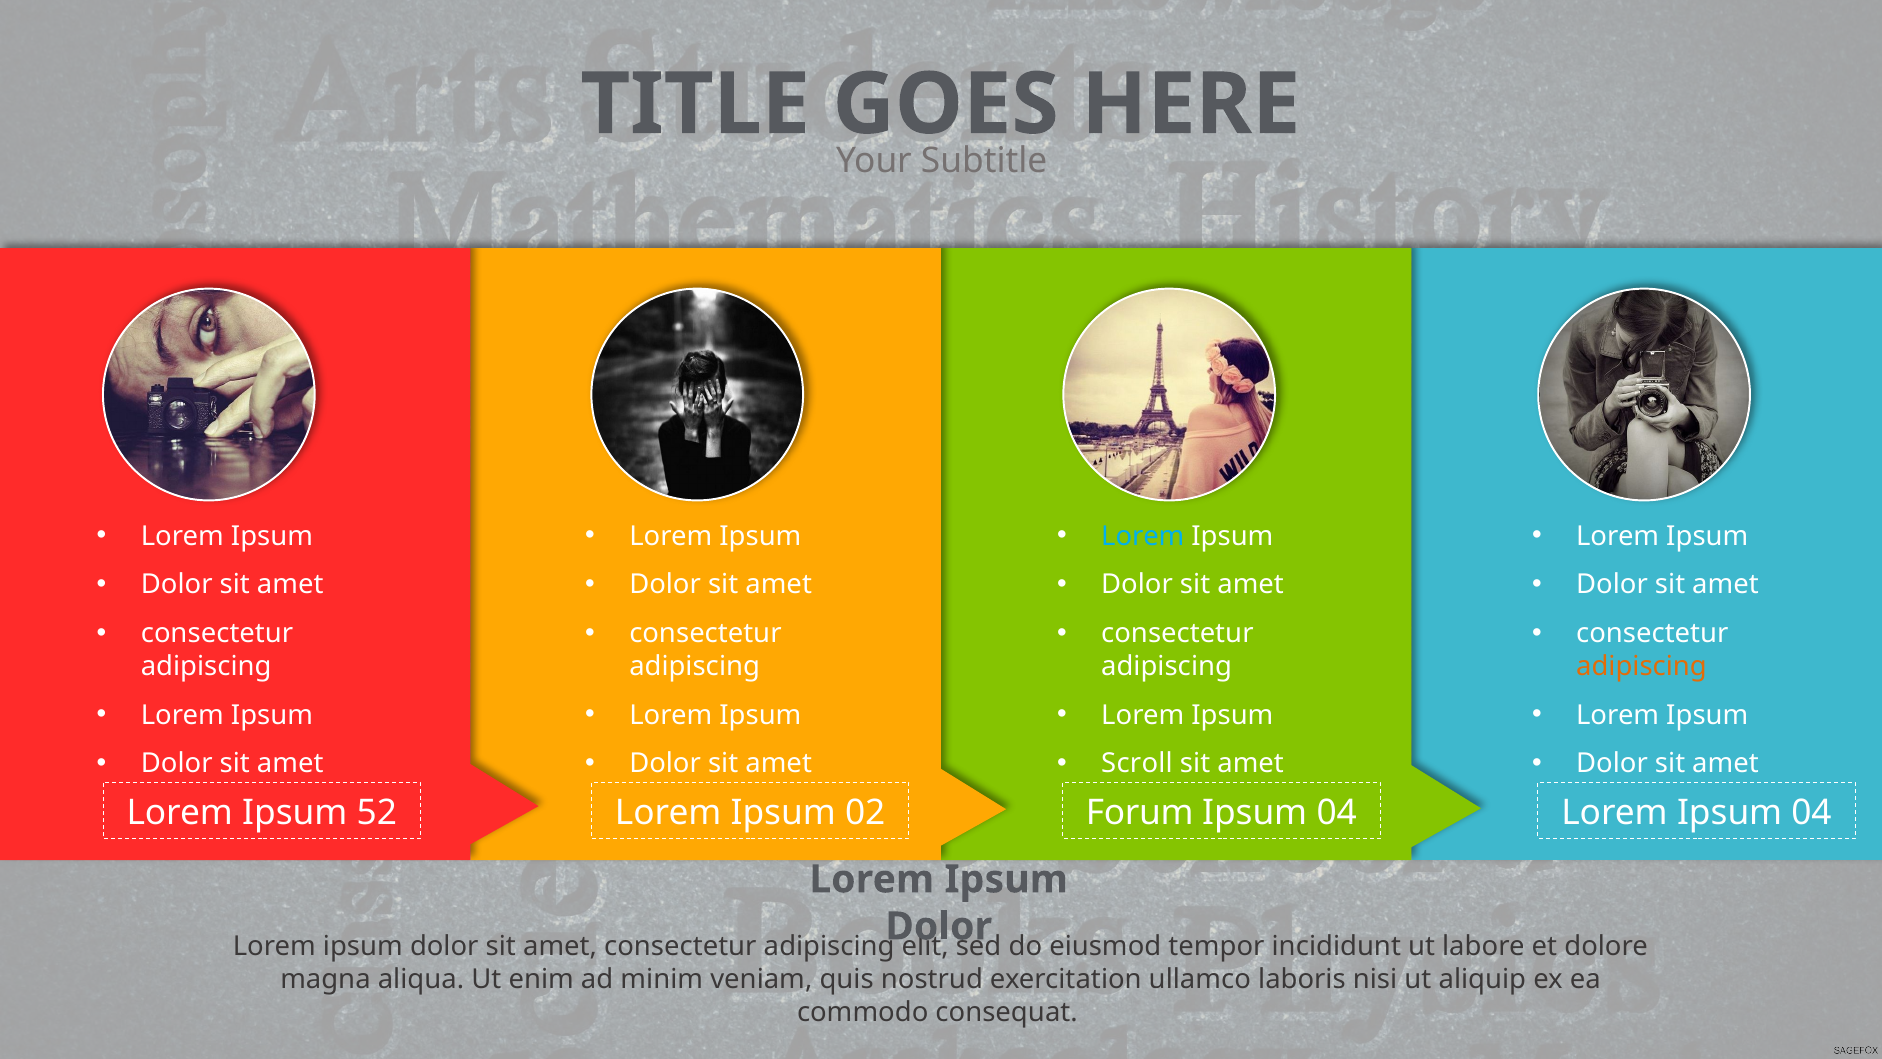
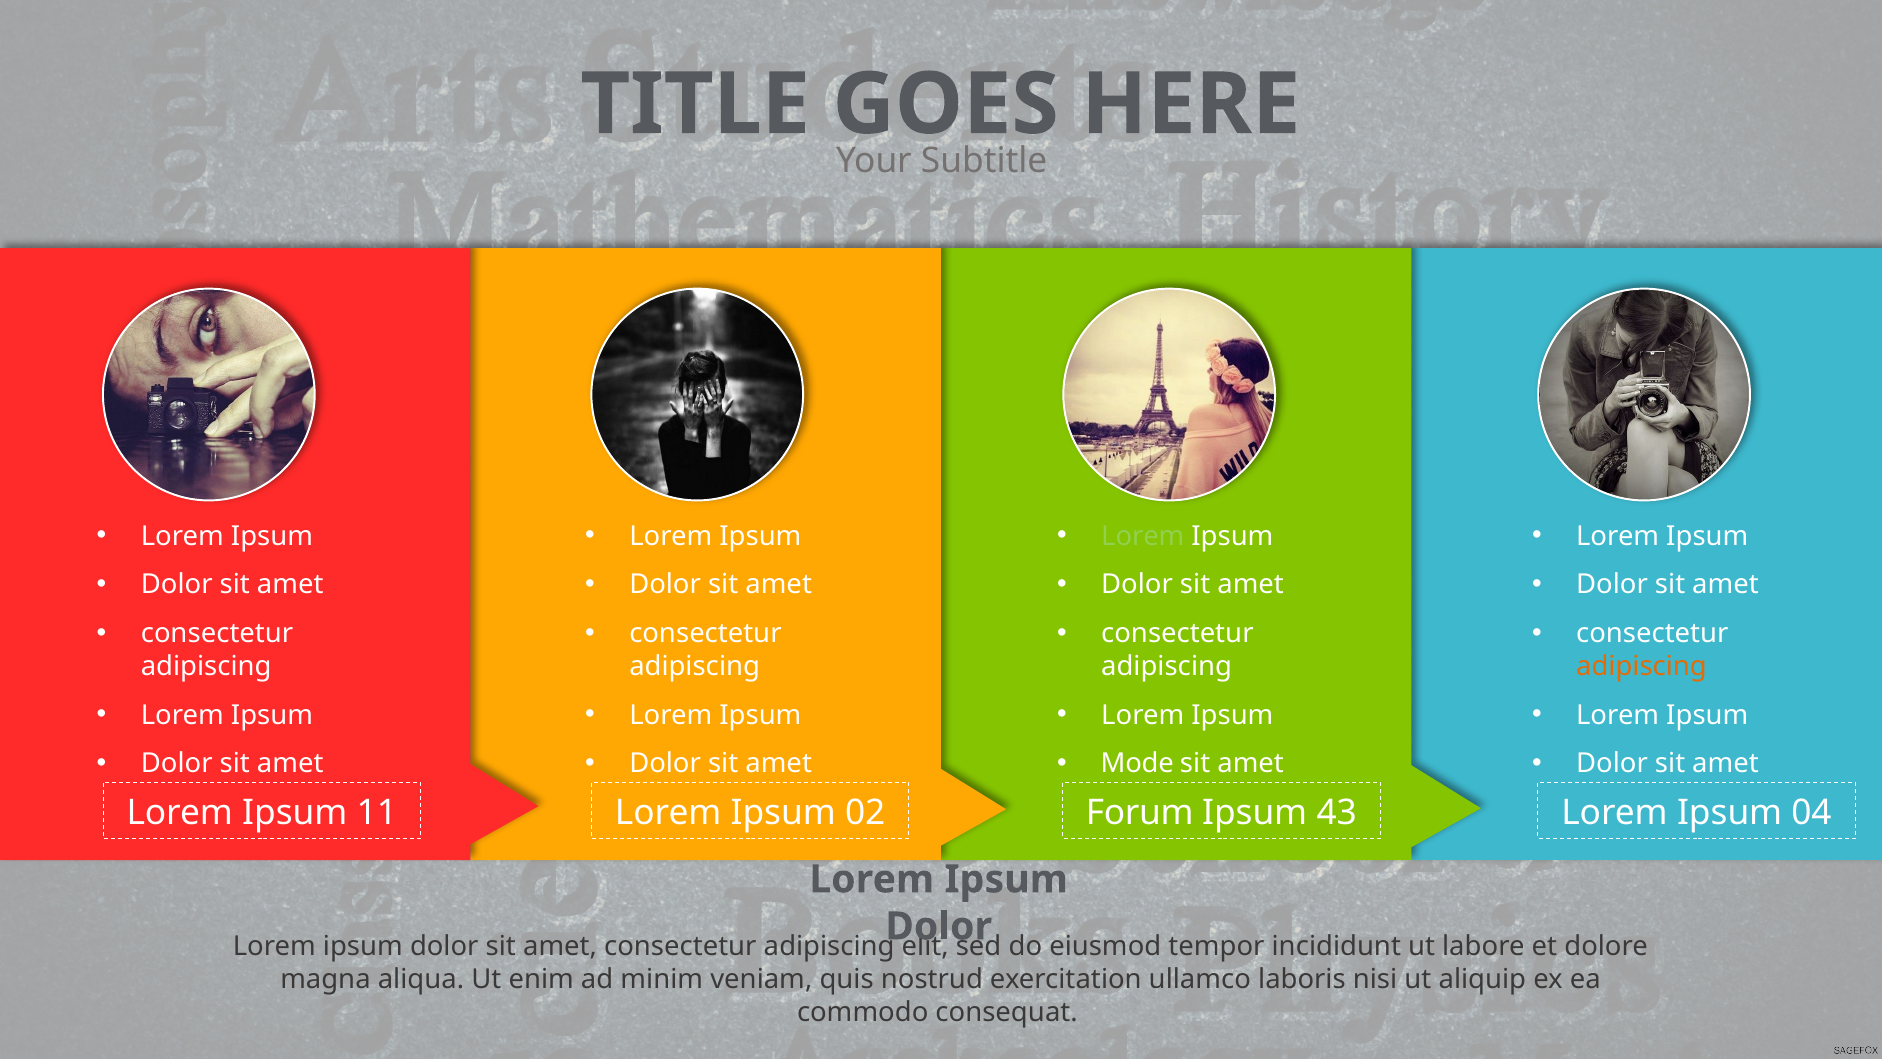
Lorem at (1143, 536) colour: light blue -> light green
Scroll: Scroll -> Mode
52: 52 -> 11
04 at (1337, 813): 04 -> 43
